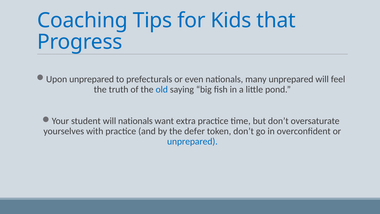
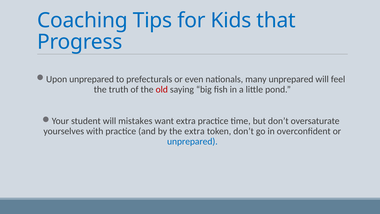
old colour: blue -> red
will nationals: nationals -> mistakes
the defer: defer -> extra
